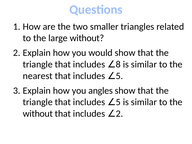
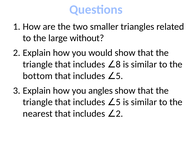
nearest: nearest -> bottom
without at (38, 114): without -> nearest
